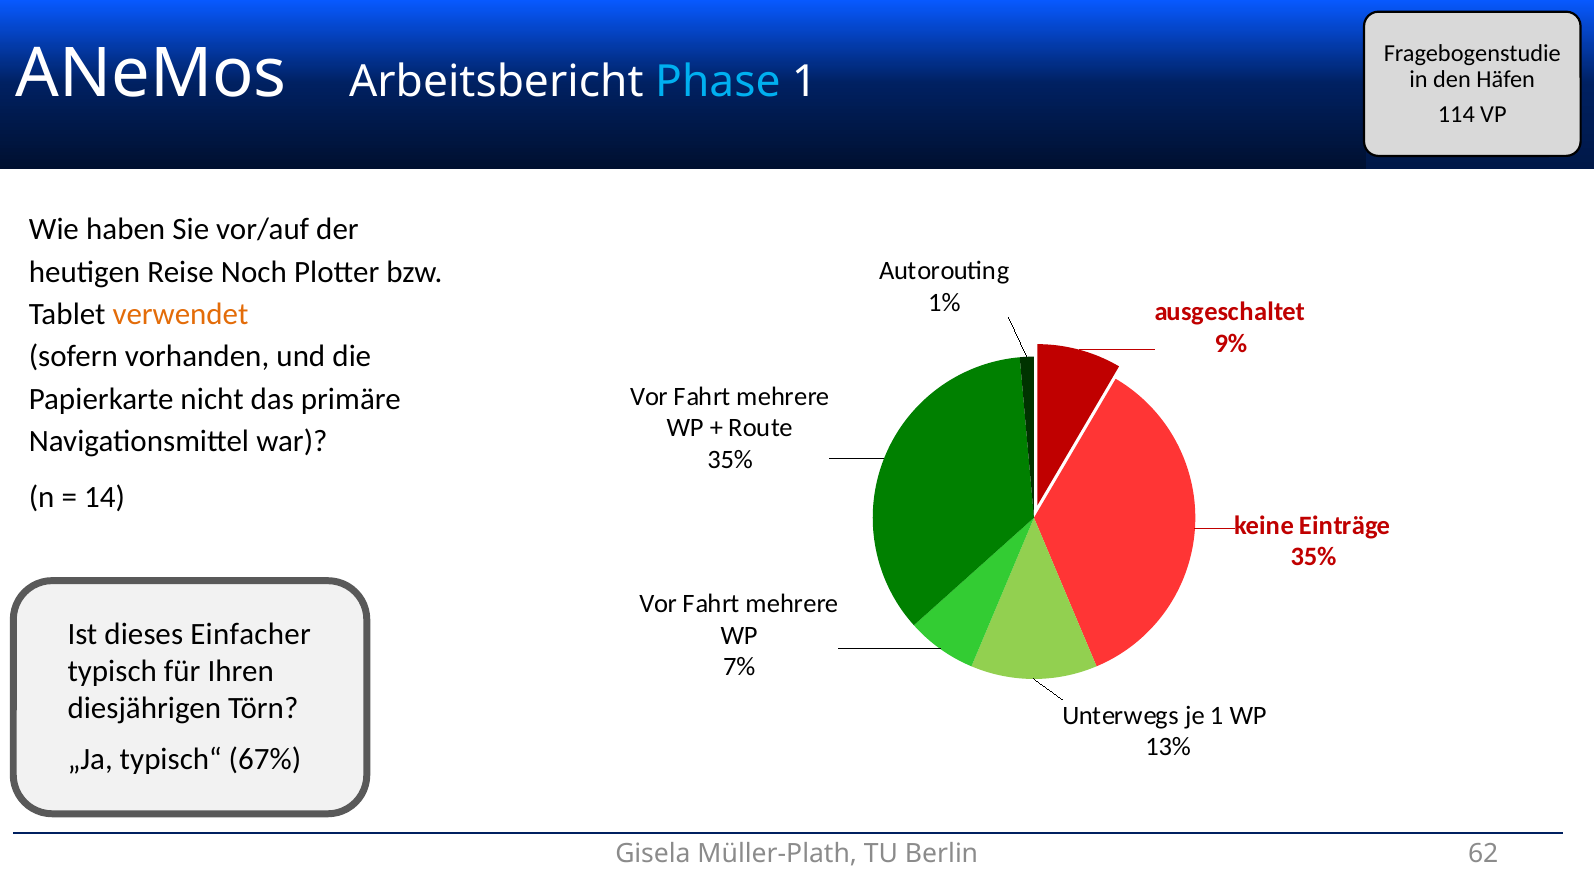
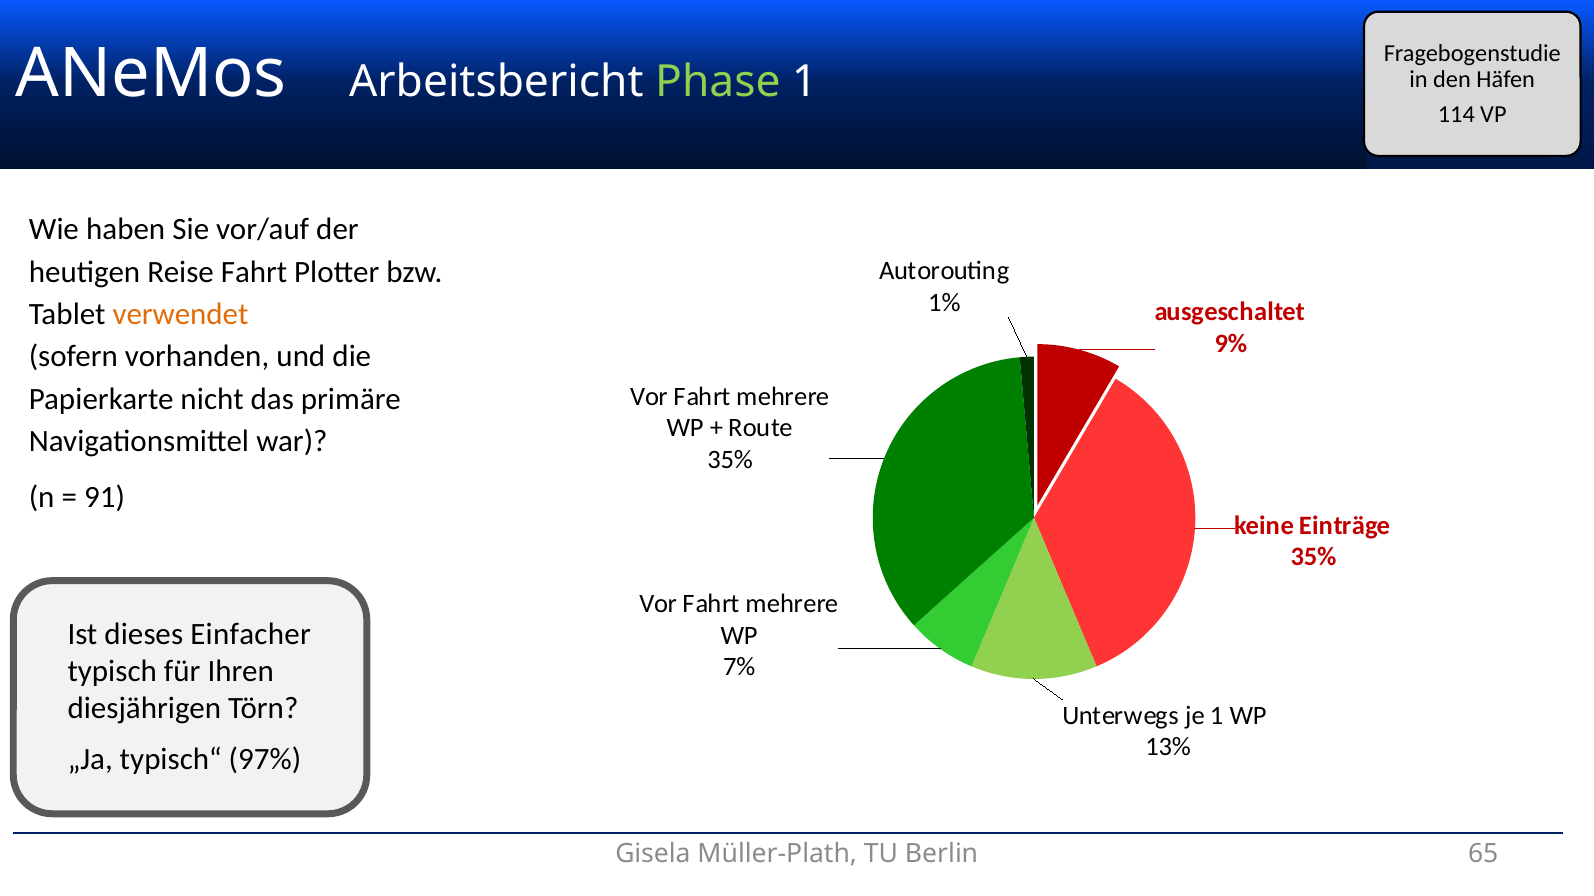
Phase colour: light blue -> light green
Reise Noch: Noch -> Fahrt
14: 14 -> 91
67%: 67% -> 97%
62: 62 -> 65
